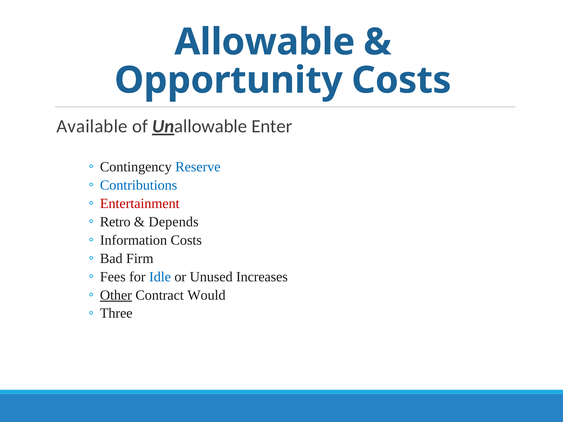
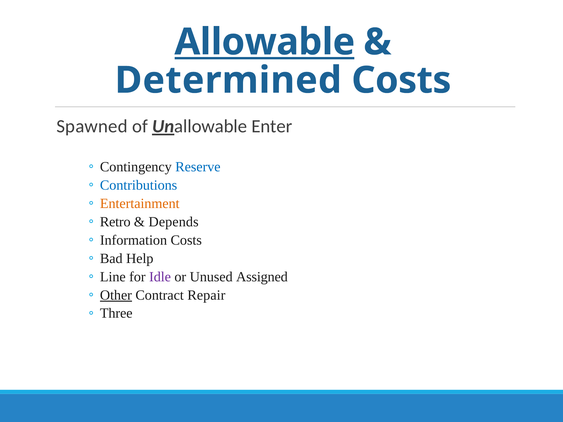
Allowable underline: none -> present
Opportunity: Opportunity -> Determined
Available: Available -> Spawned
Entertainment colour: red -> orange
Firm: Firm -> Help
Fees: Fees -> Line
Idle colour: blue -> purple
Increases: Increases -> Assigned
Would: Would -> Repair
